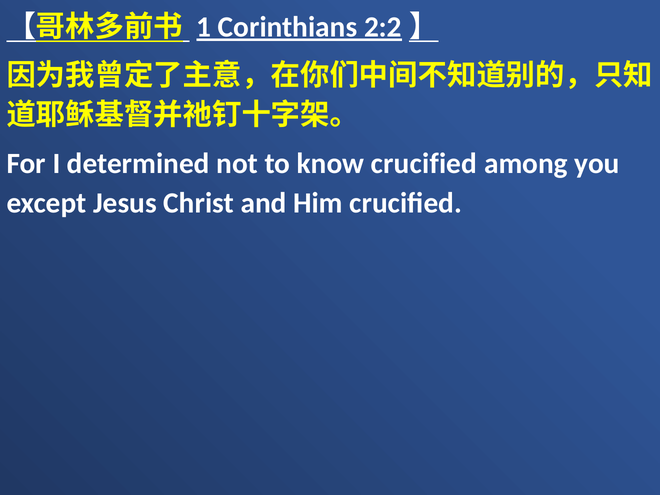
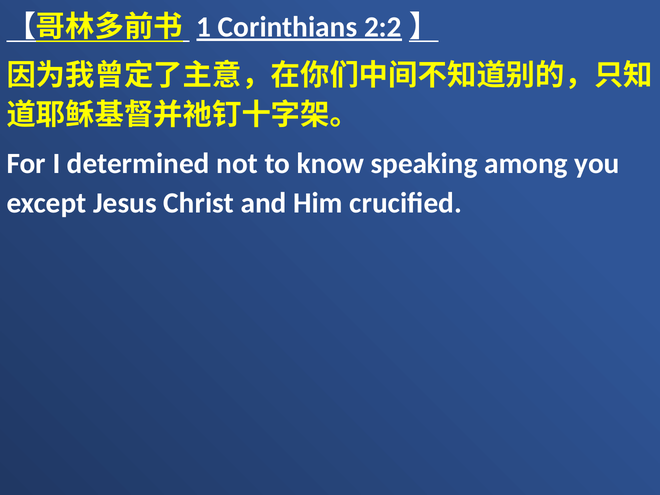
know crucified: crucified -> speaking
